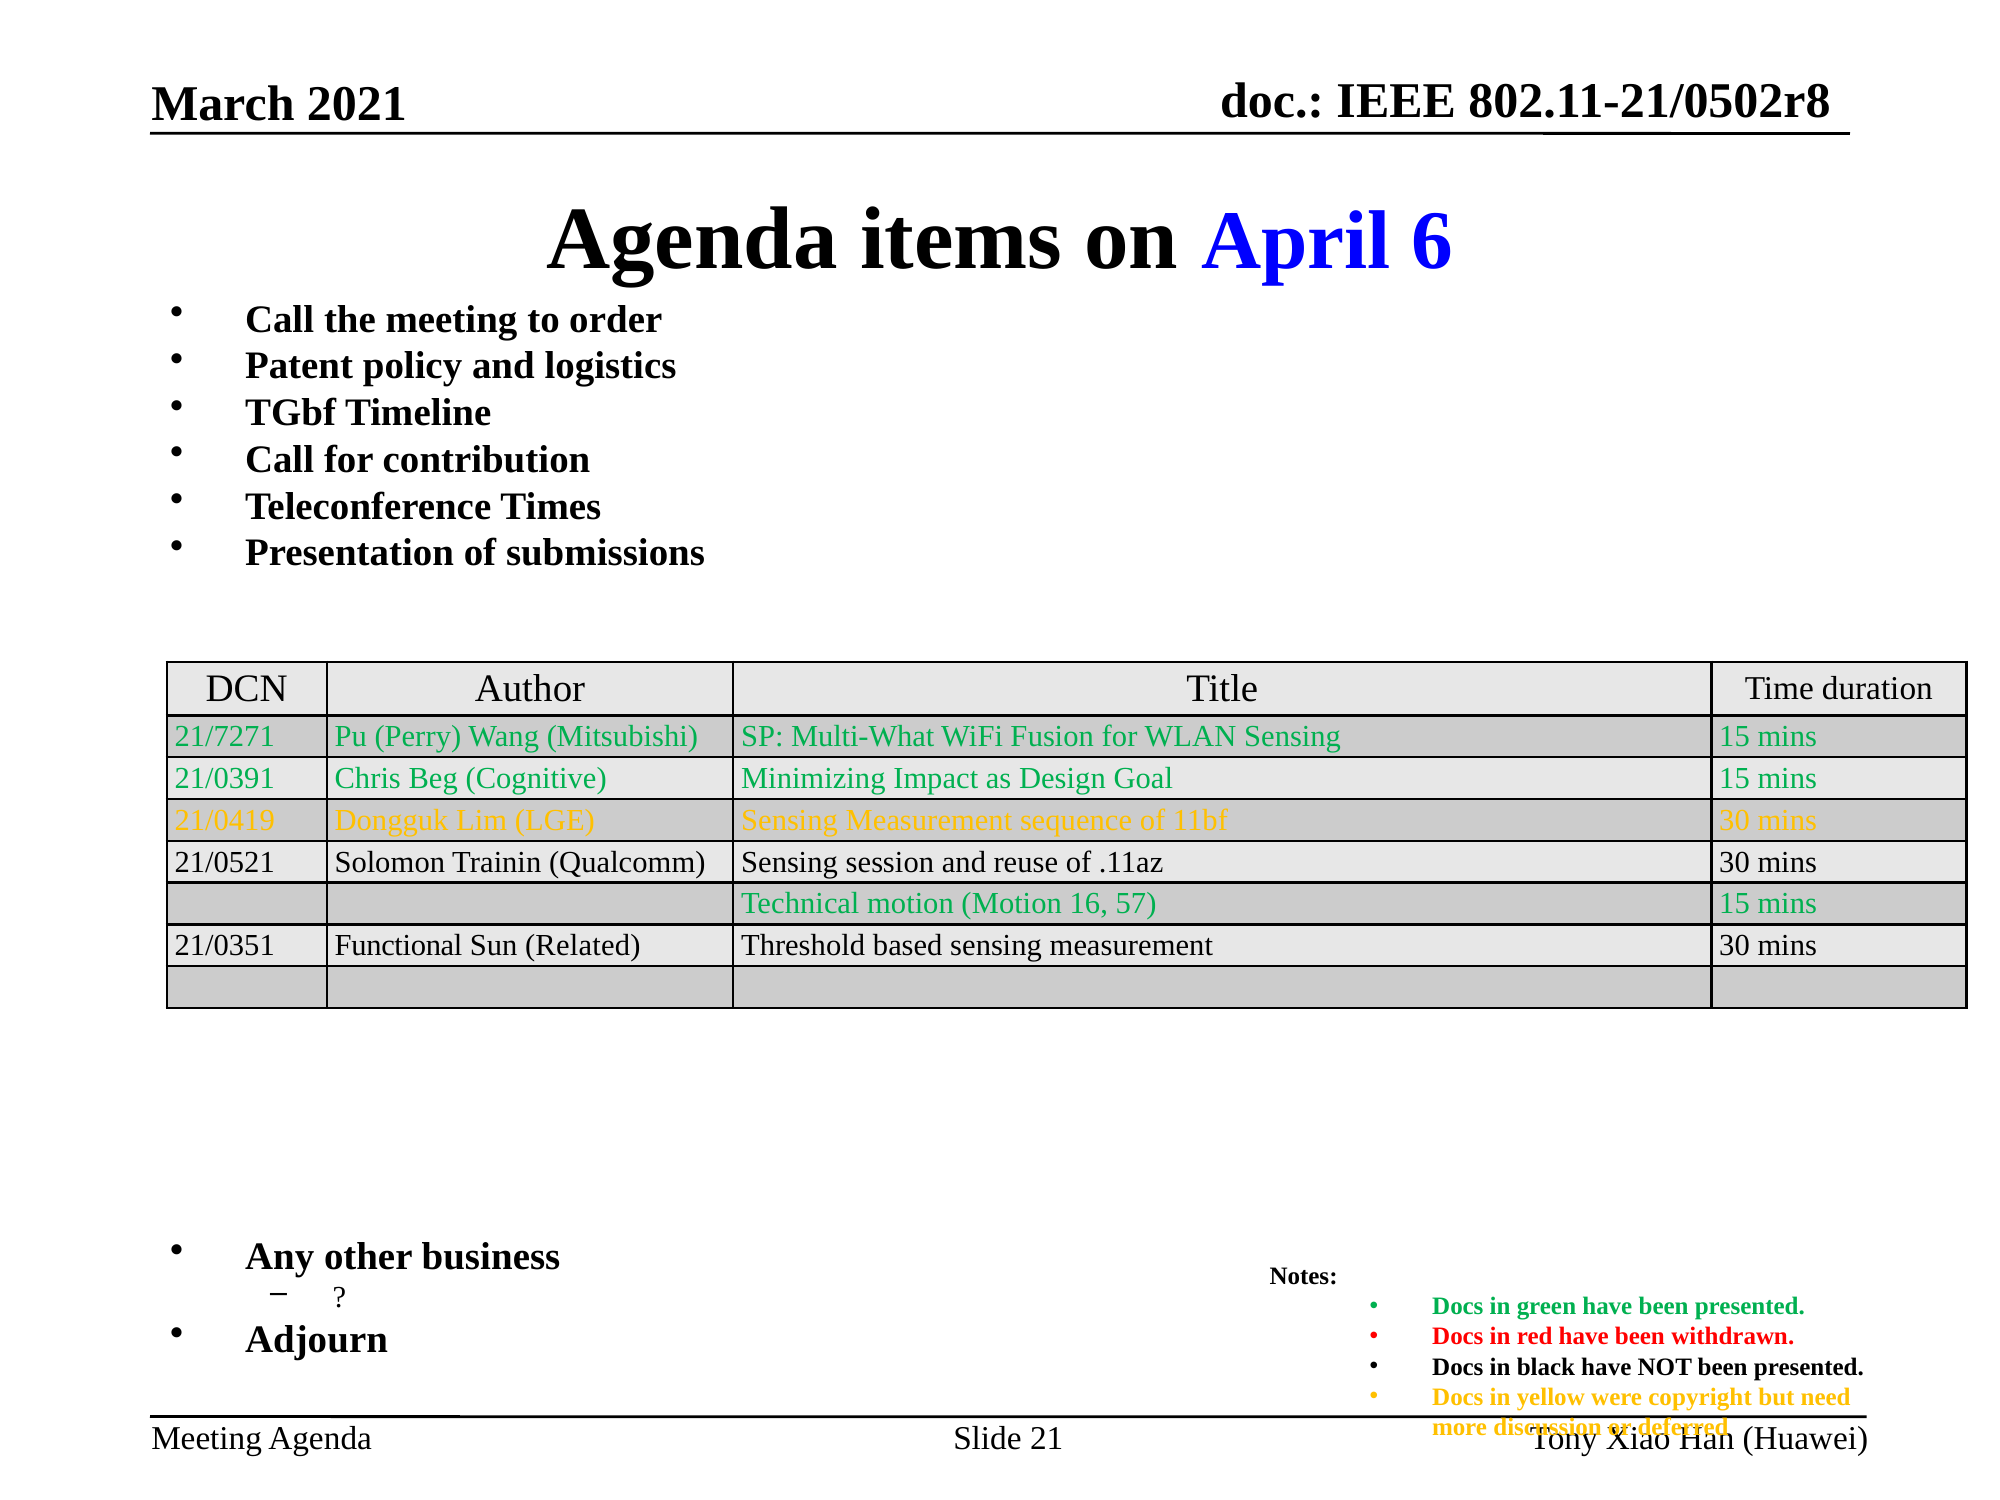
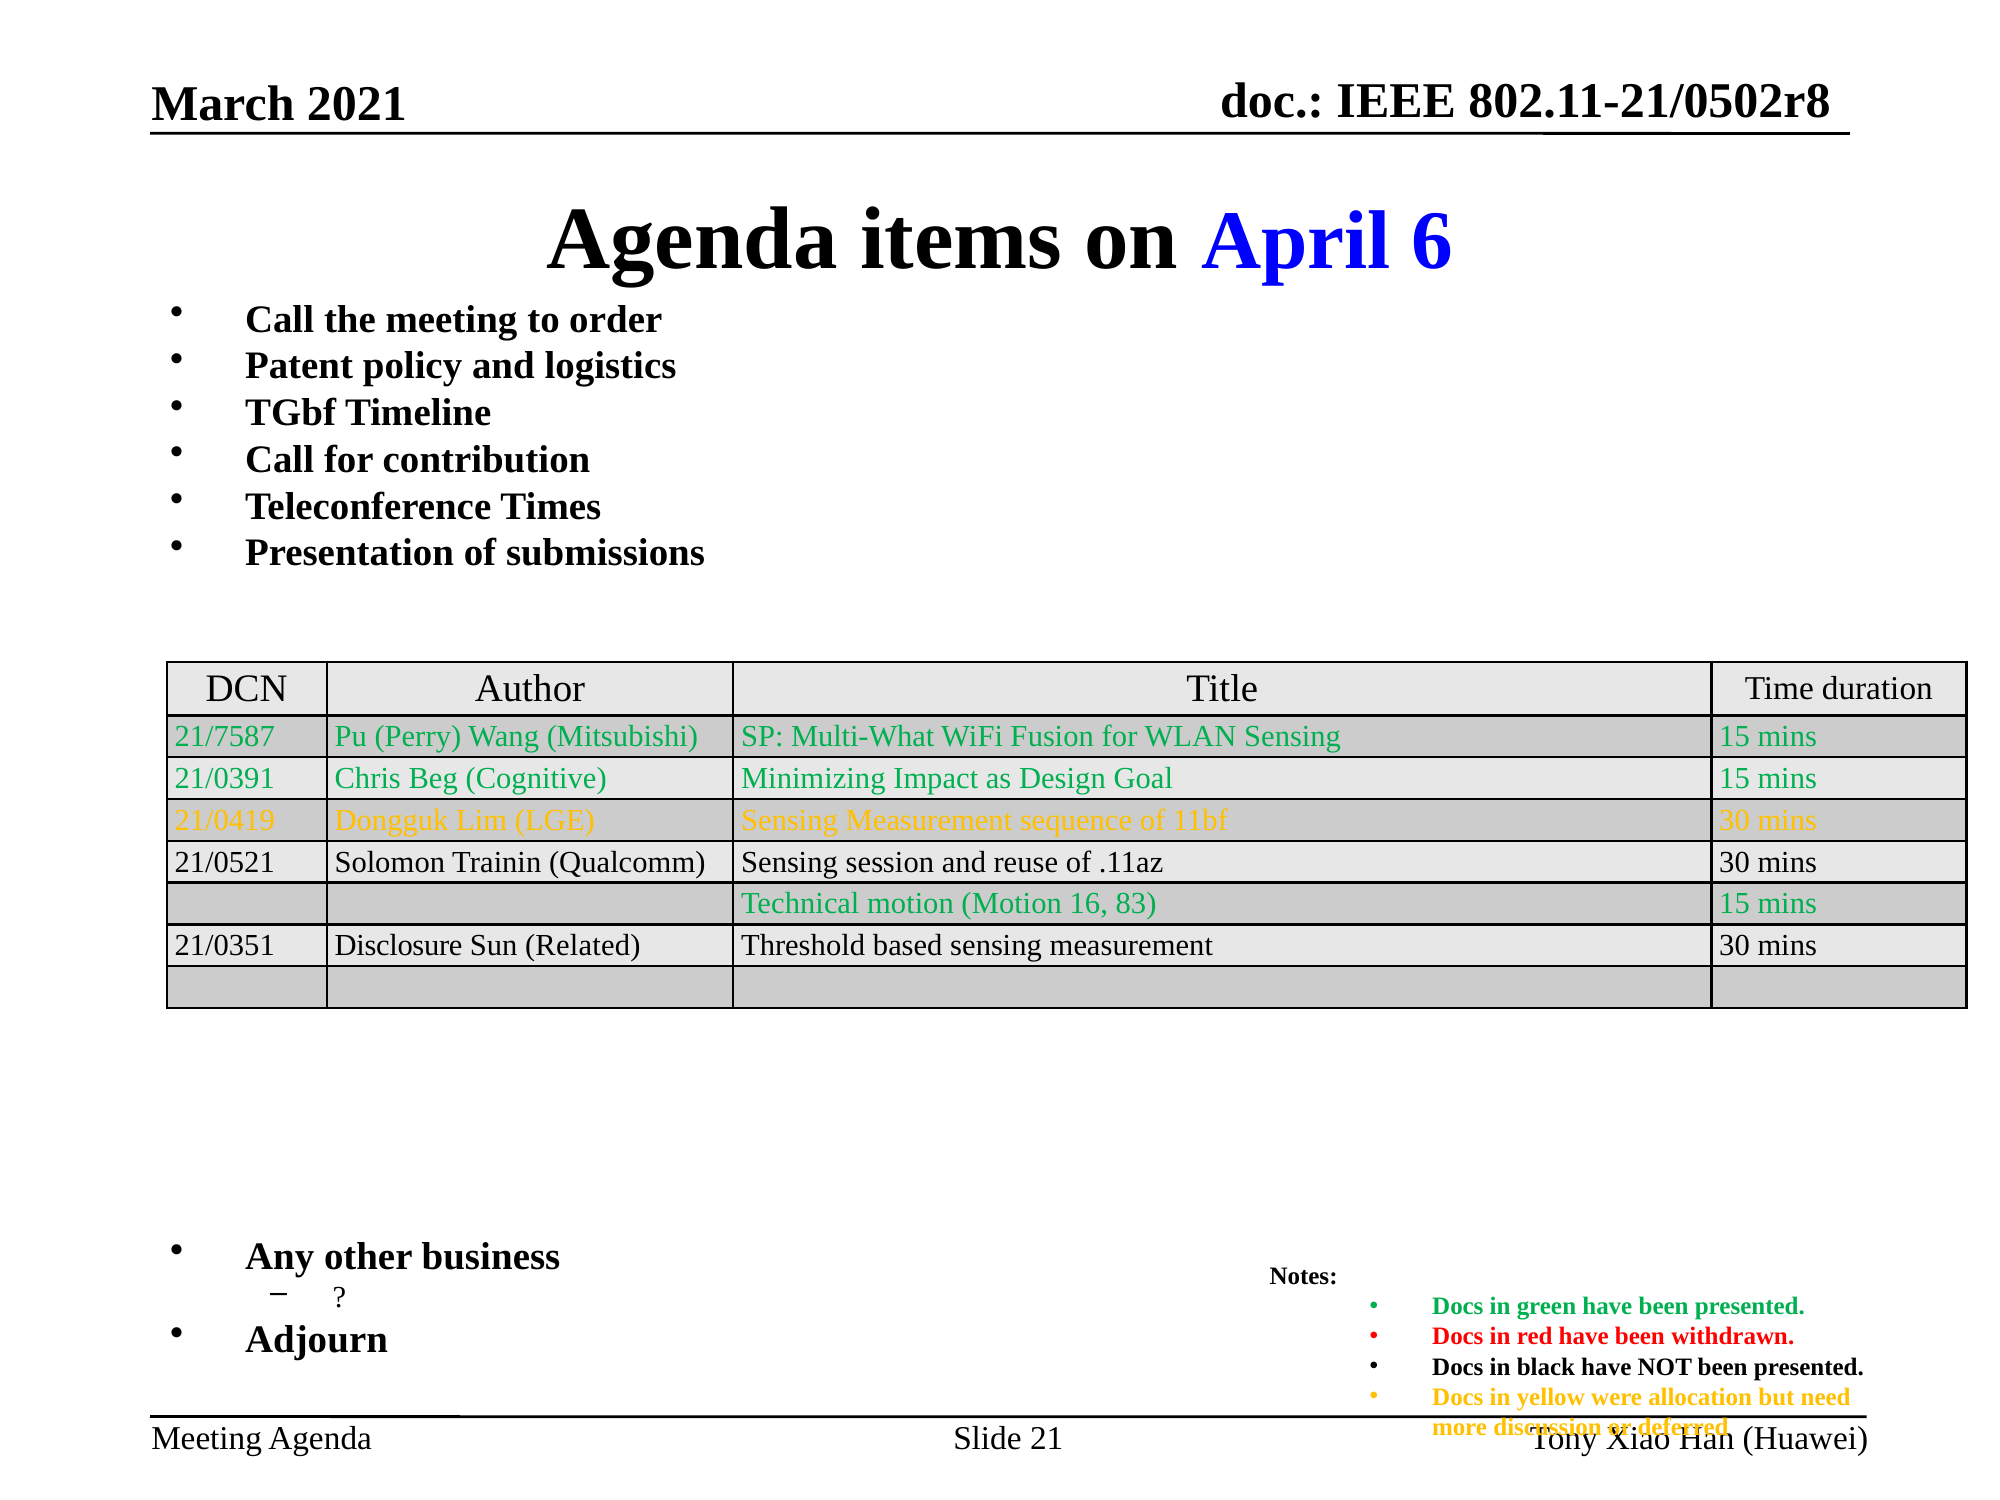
21/7271: 21/7271 -> 21/7587
57: 57 -> 83
Functional: Functional -> Disclosure
copyright: copyright -> allocation
